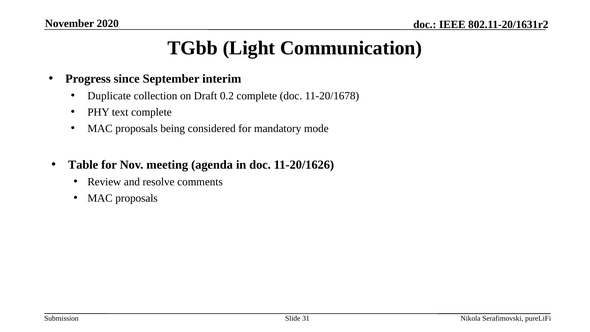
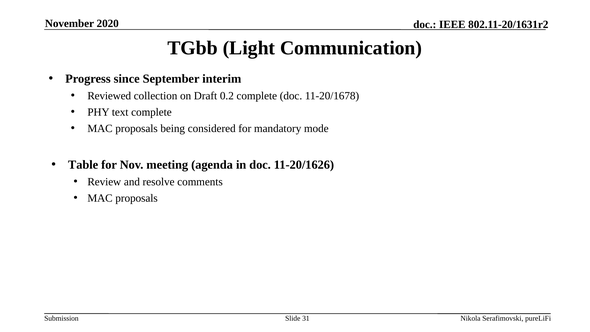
Duplicate: Duplicate -> Reviewed
